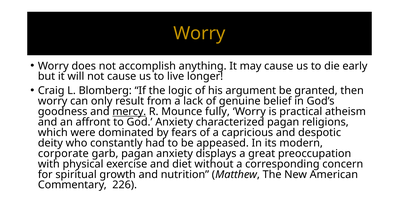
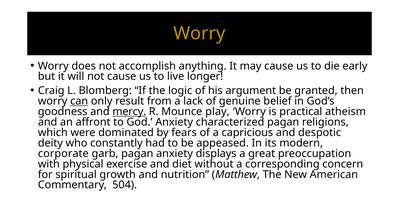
can underline: none -> present
fully: fully -> play
226: 226 -> 504
